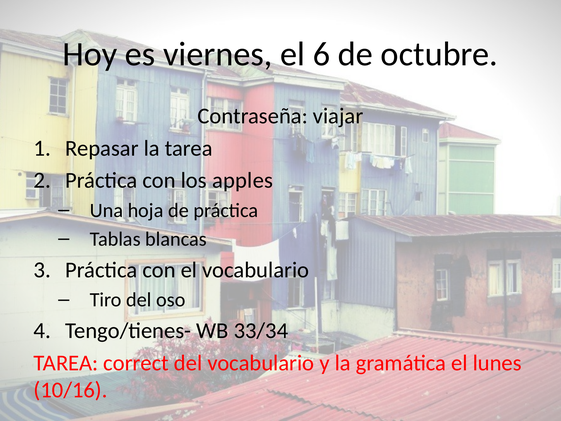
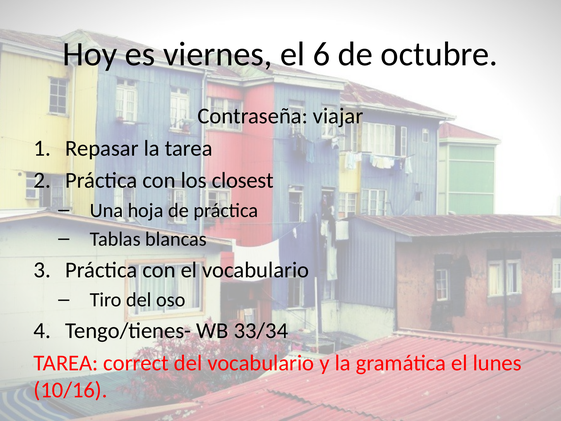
apples: apples -> closest
